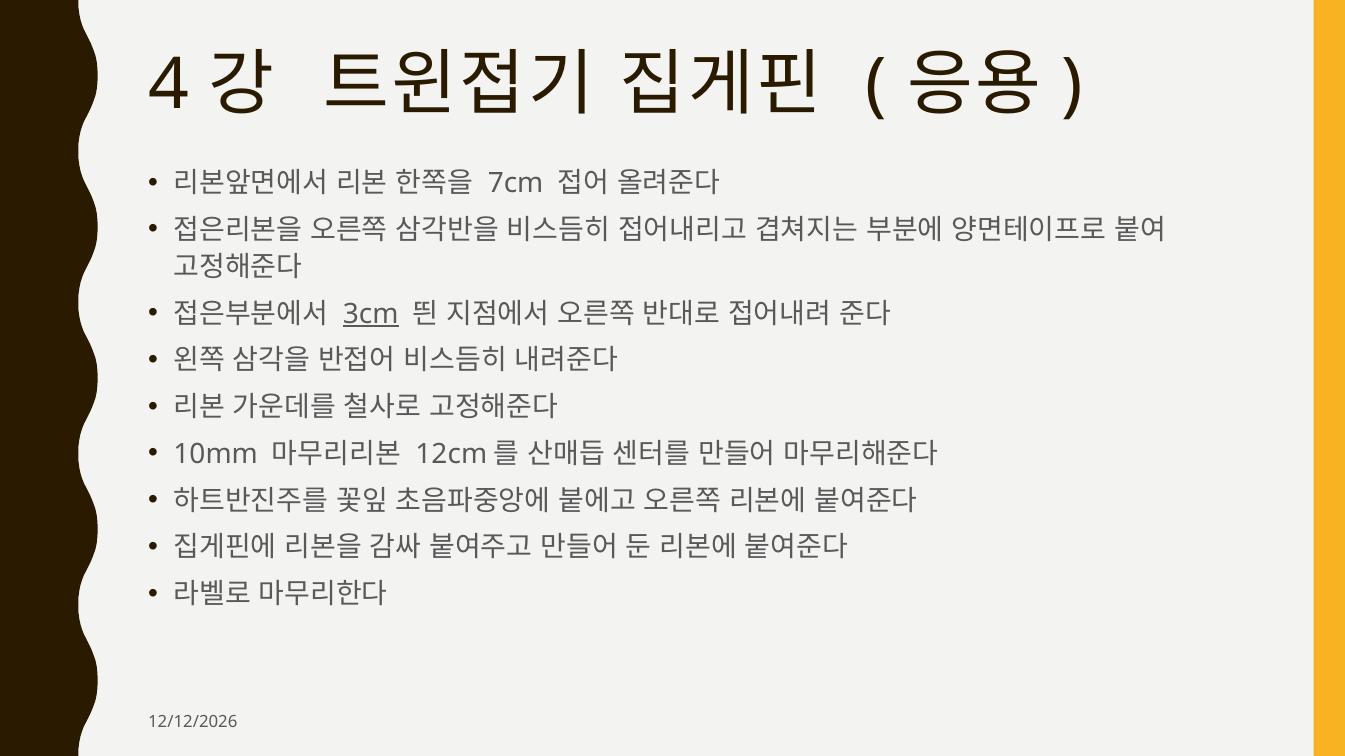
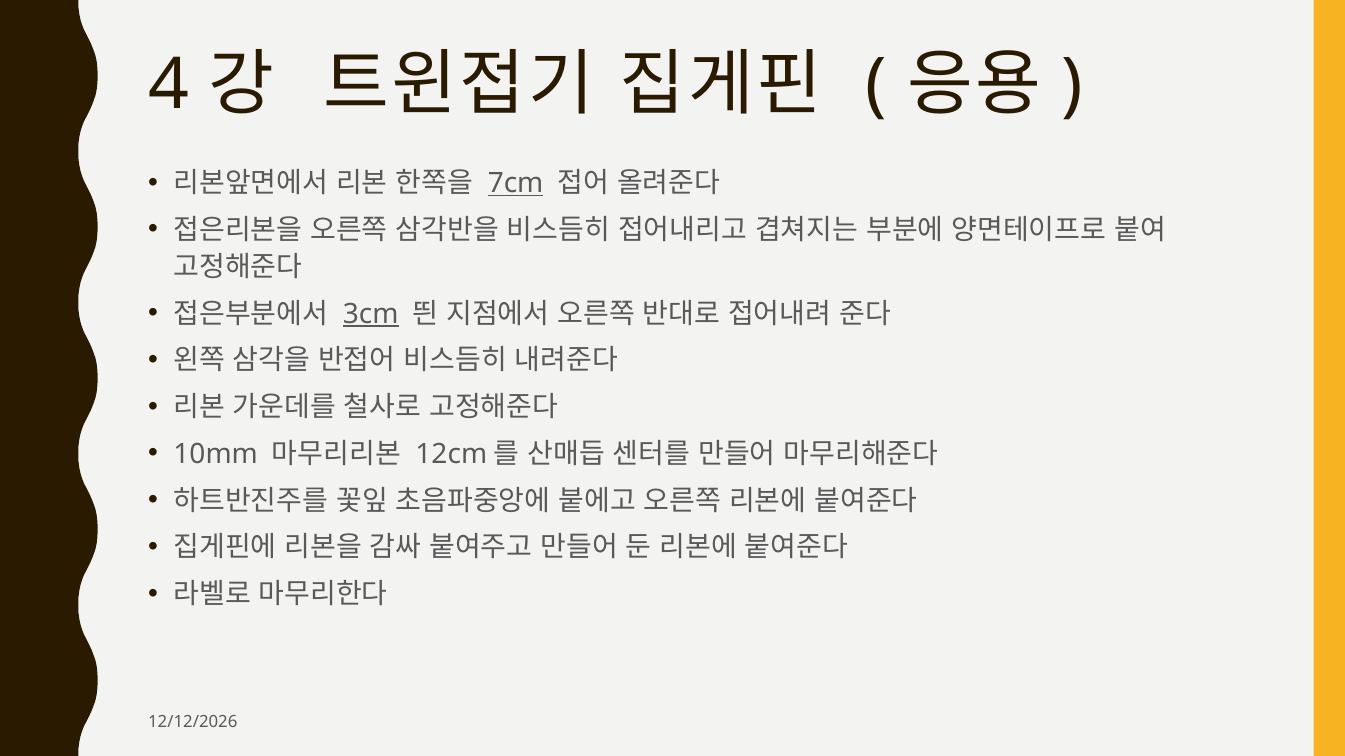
7cm underline: none -> present
